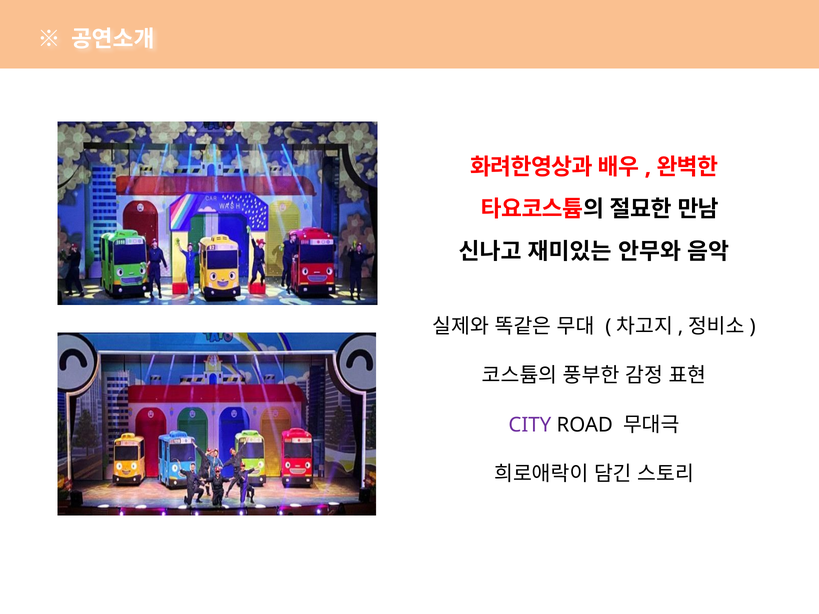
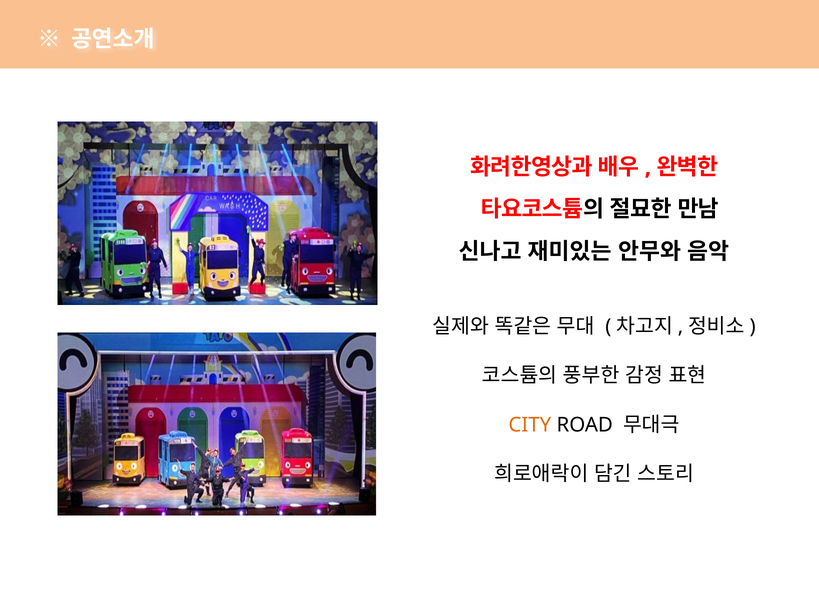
CITY colour: purple -> orange
